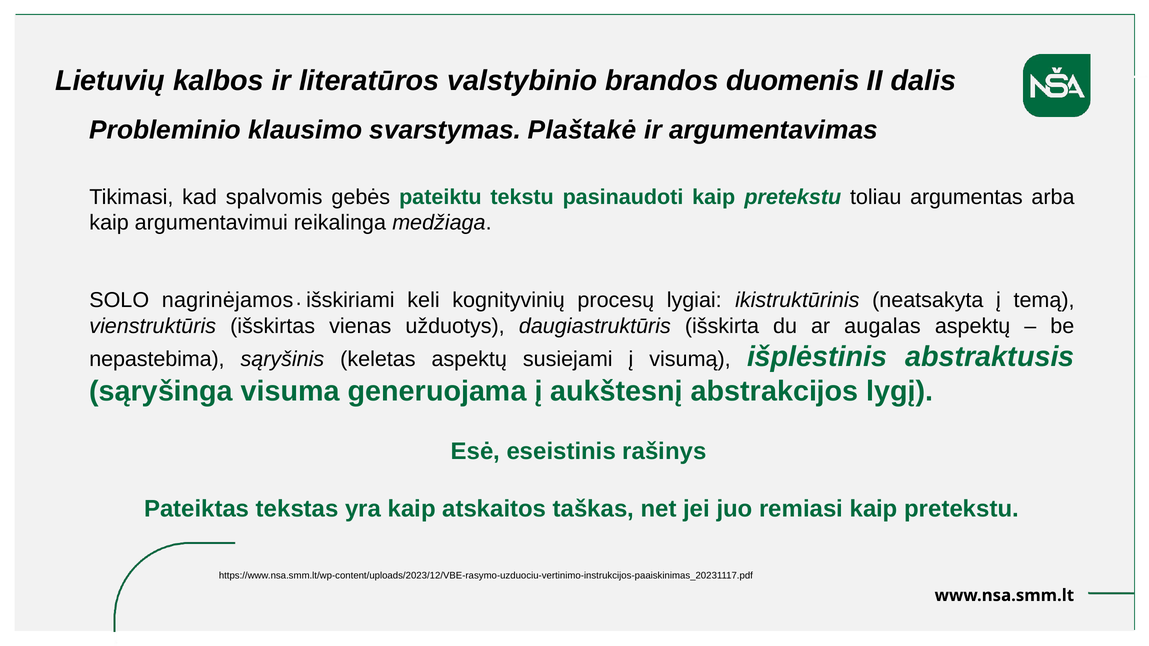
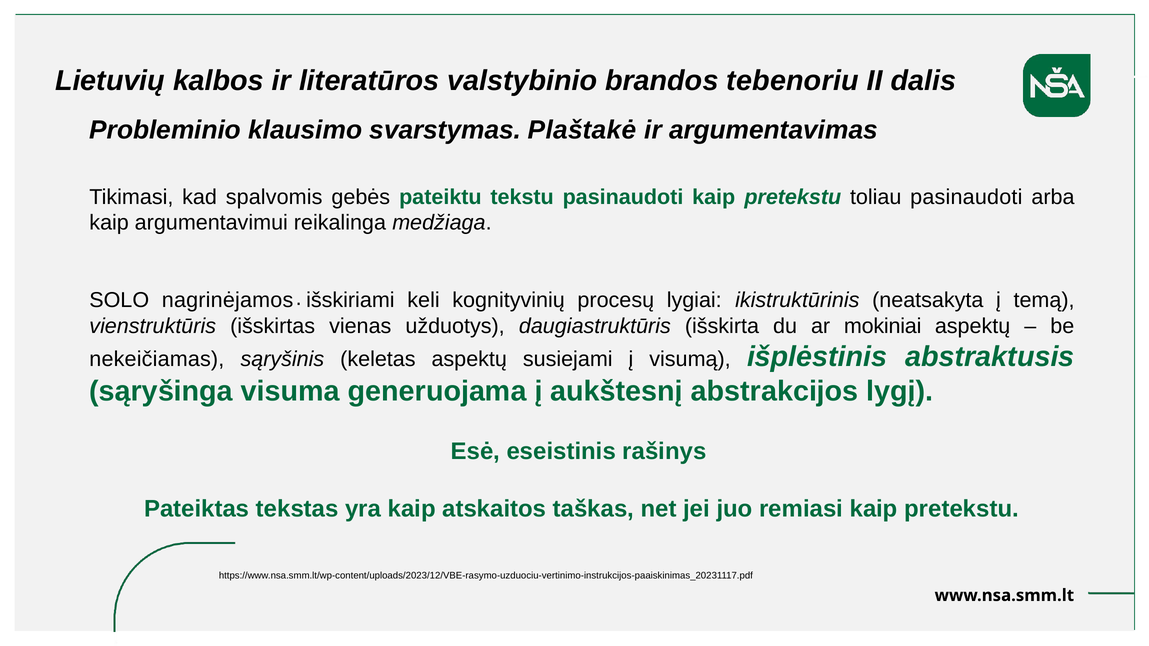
duomenis: duomenis -> tebenoriu
toliau argumentas: argumentas -> pasinaudoti
augalas: augalas -> mokiniai
nepastebima: nepastebima -> nekeičiamas
